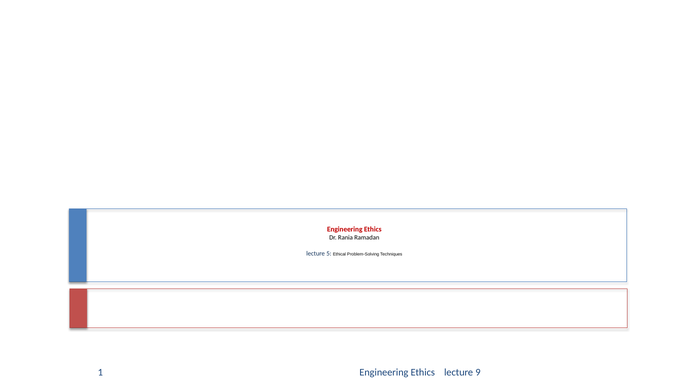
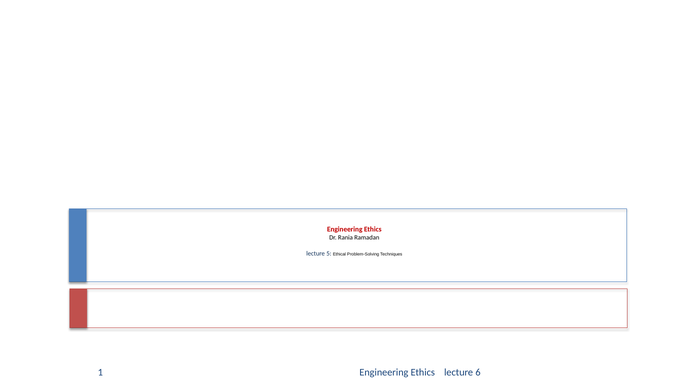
9: 9 -> 6
